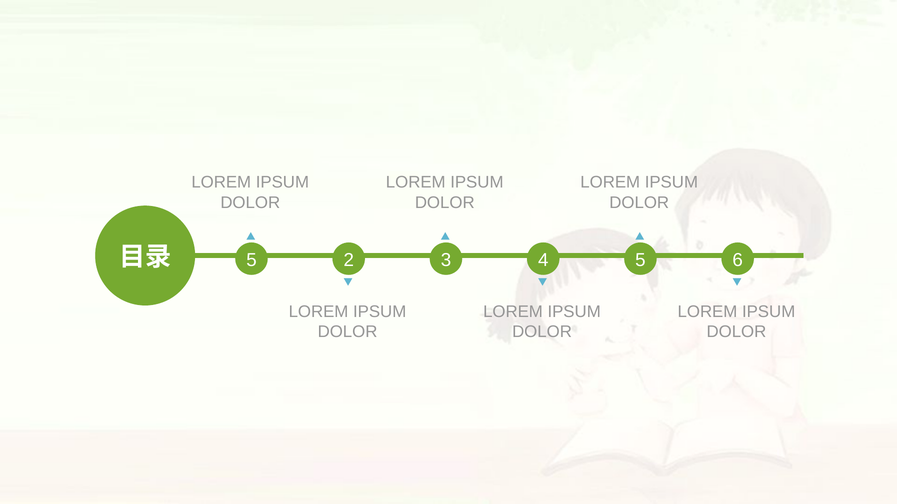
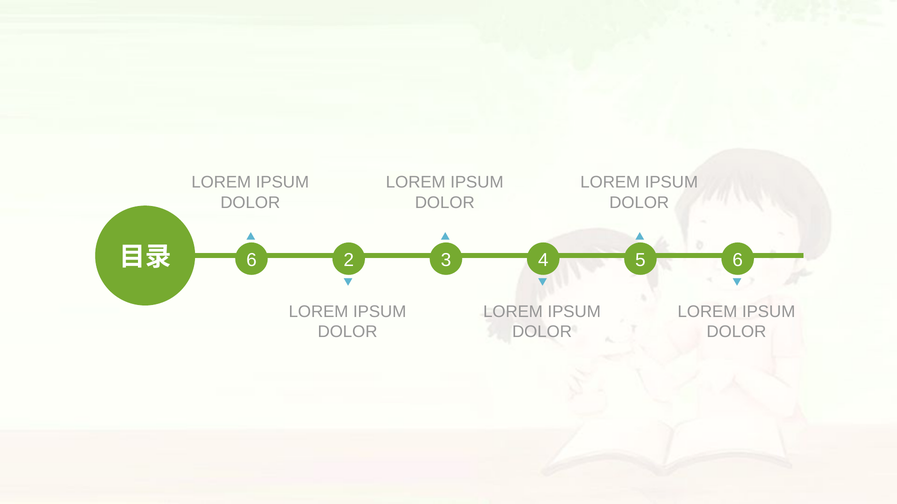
5 at (251, 260): 5 -> 6
